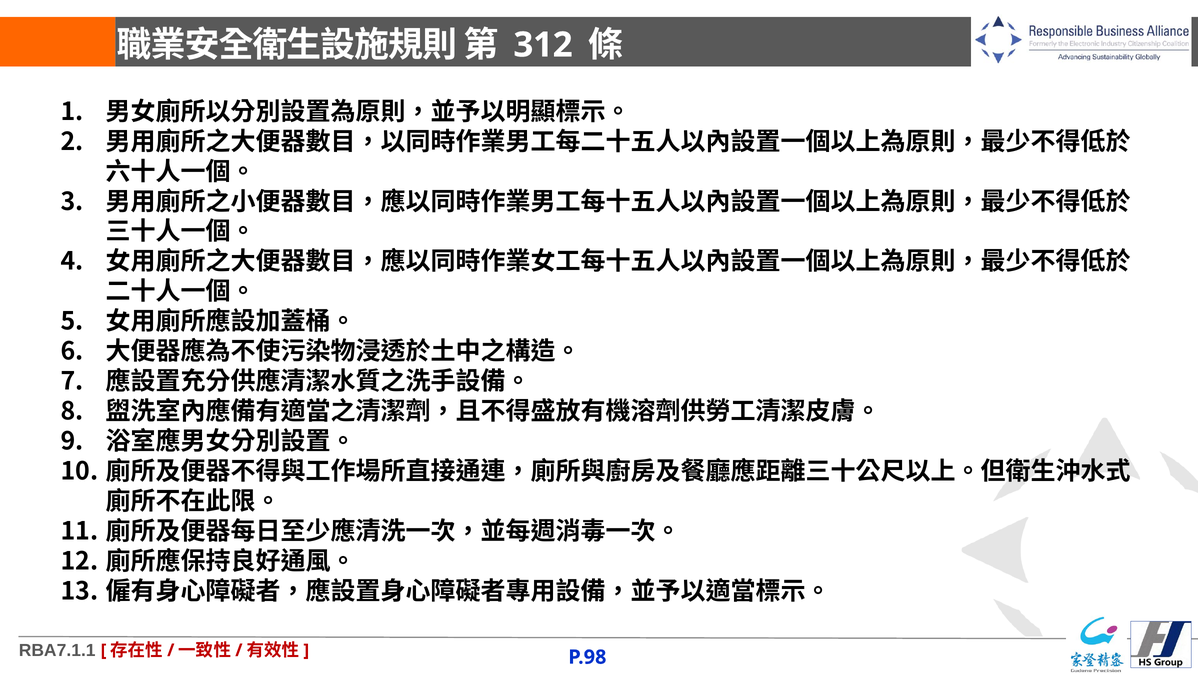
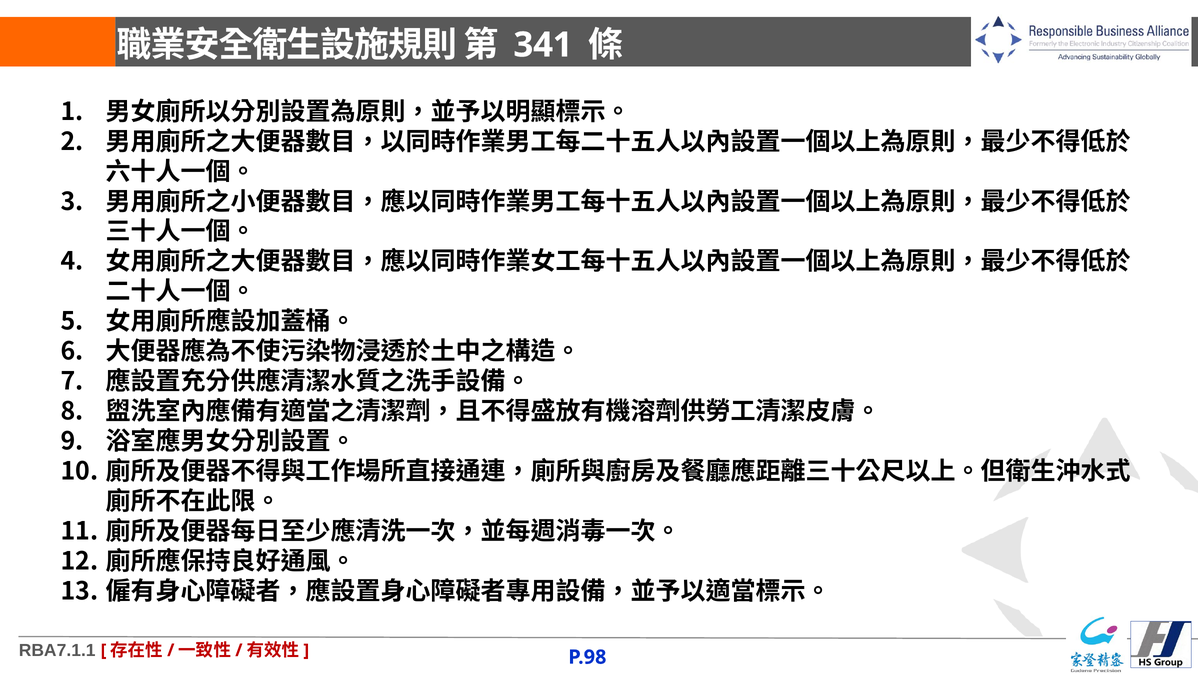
312: 312 -> 341
